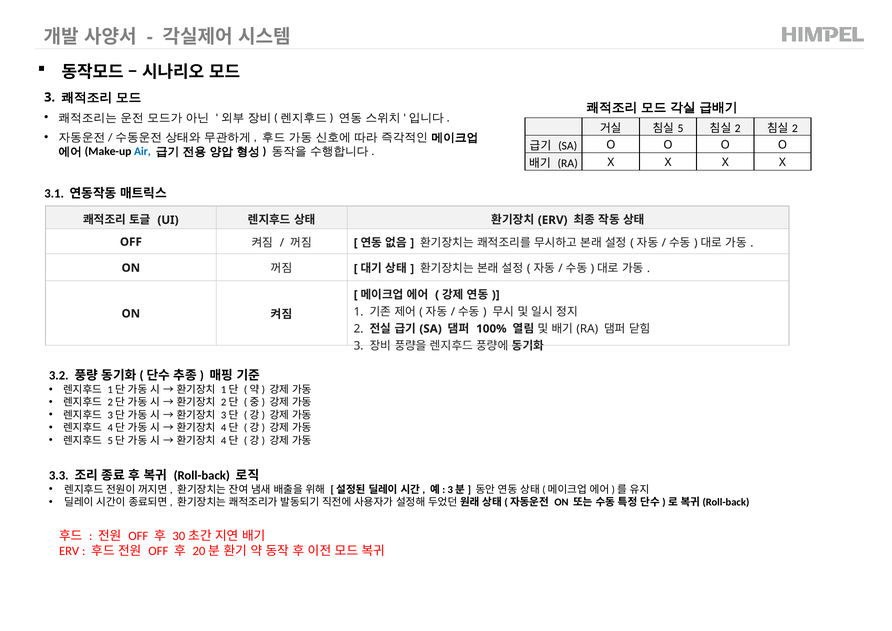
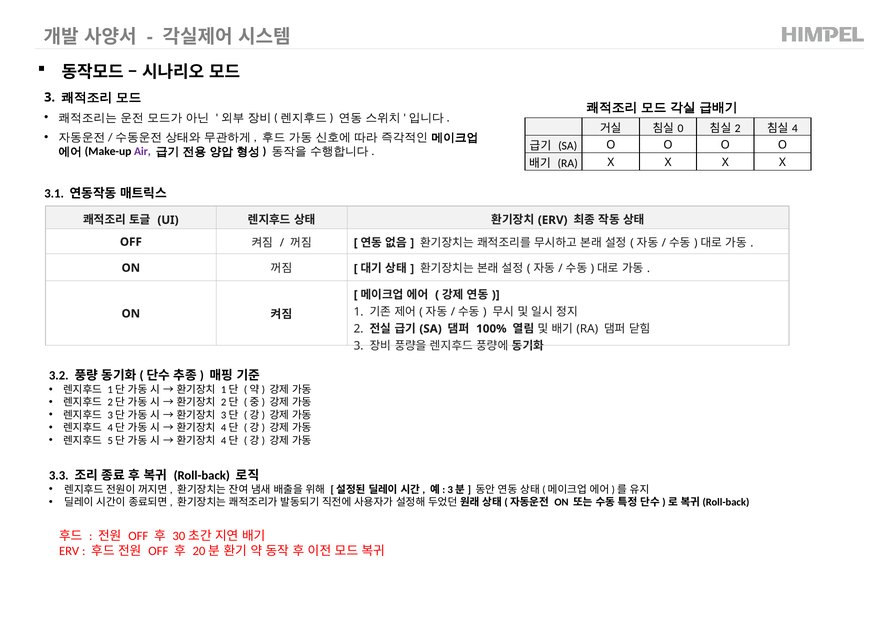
5: 5 -> 0
2 at (795, 128): 2 -> 4
Air colour: blue -> purple
